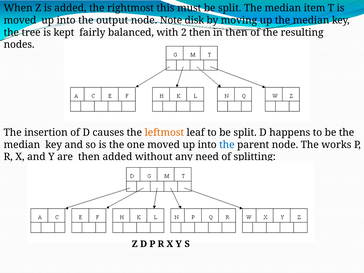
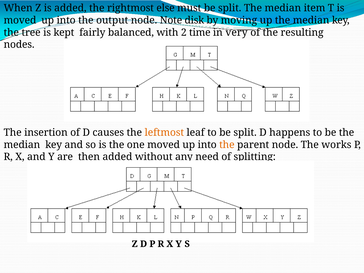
this: this -> else
2 then: then -> time
in then: then -> very
the at (227, 145) colour: blue -> orange
